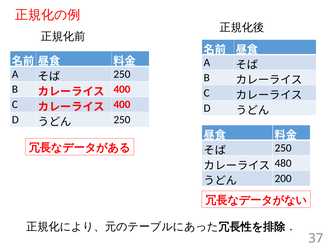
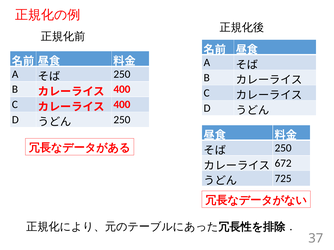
480: 480 -> 672
200: 200 -> 725
